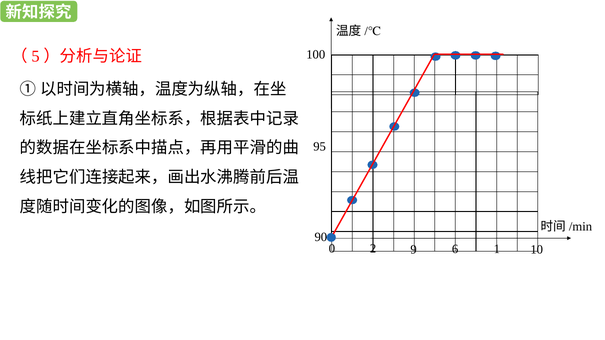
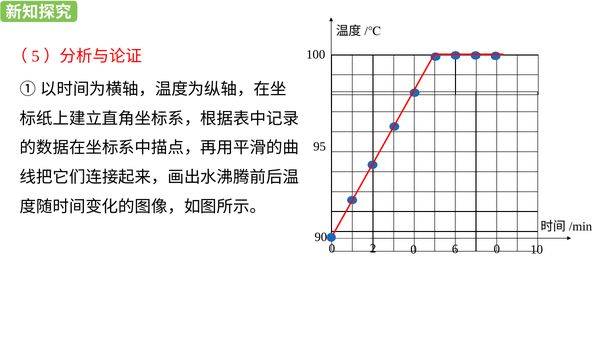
2 9: 9 -> 0
6 1: 1 -> 0
